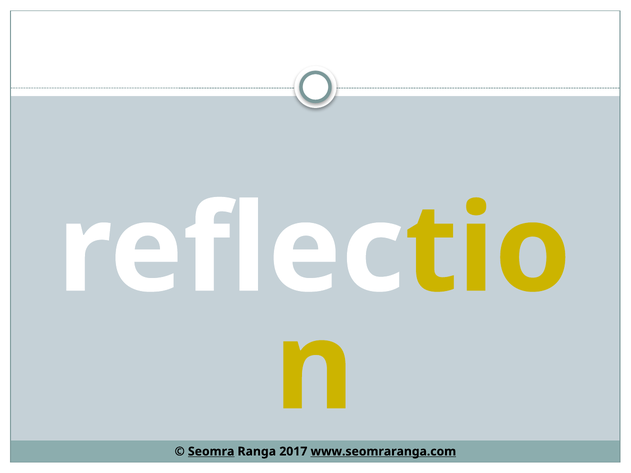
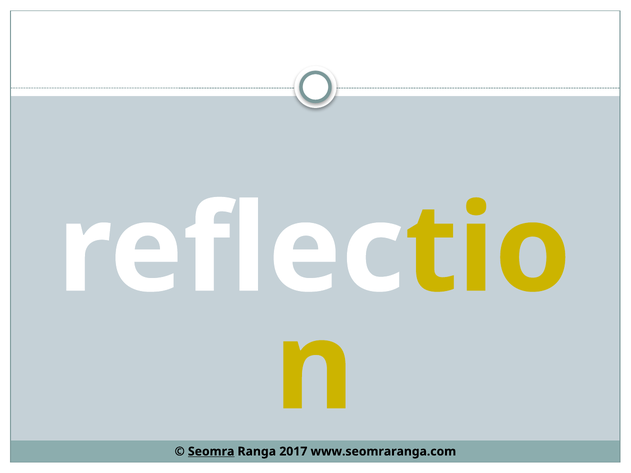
www.seomraranga.com underline: present -> none
